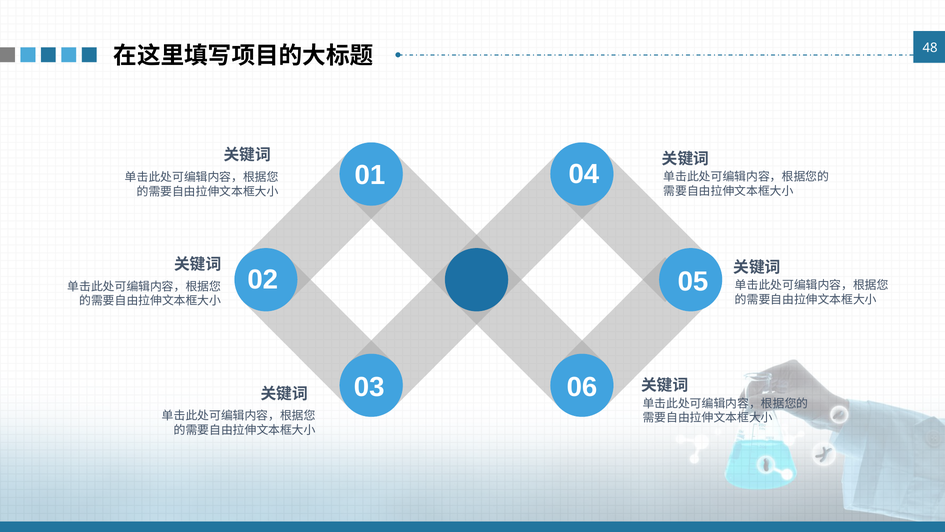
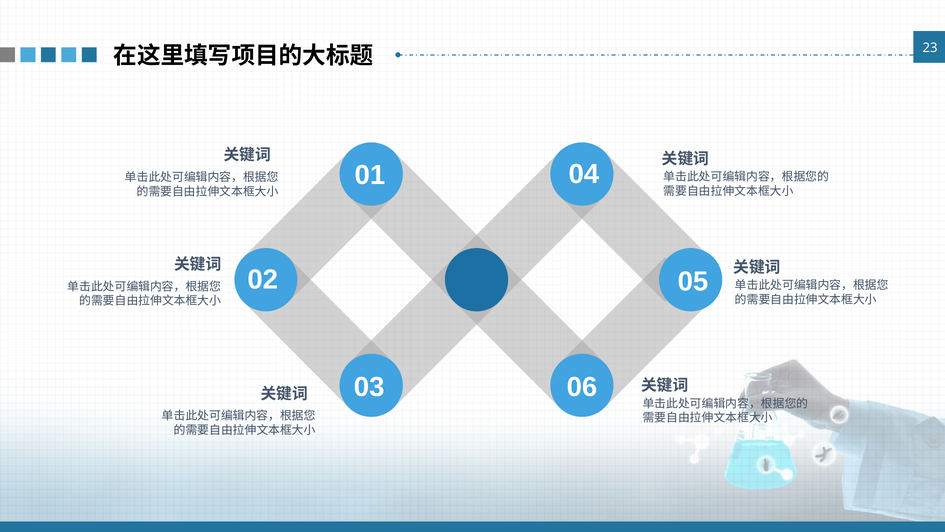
48: 48 -> 23
